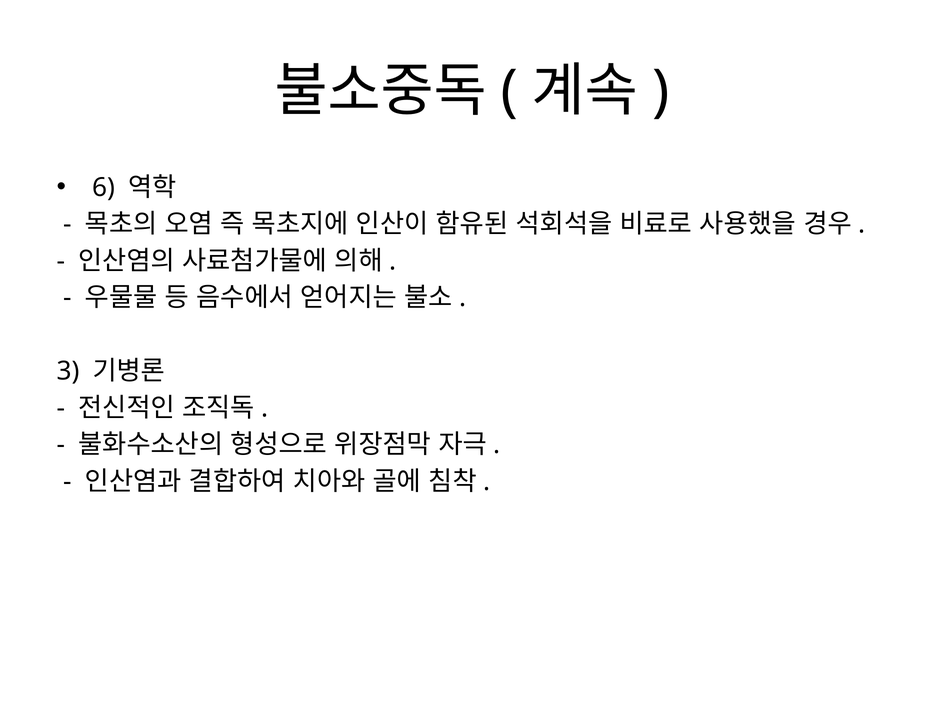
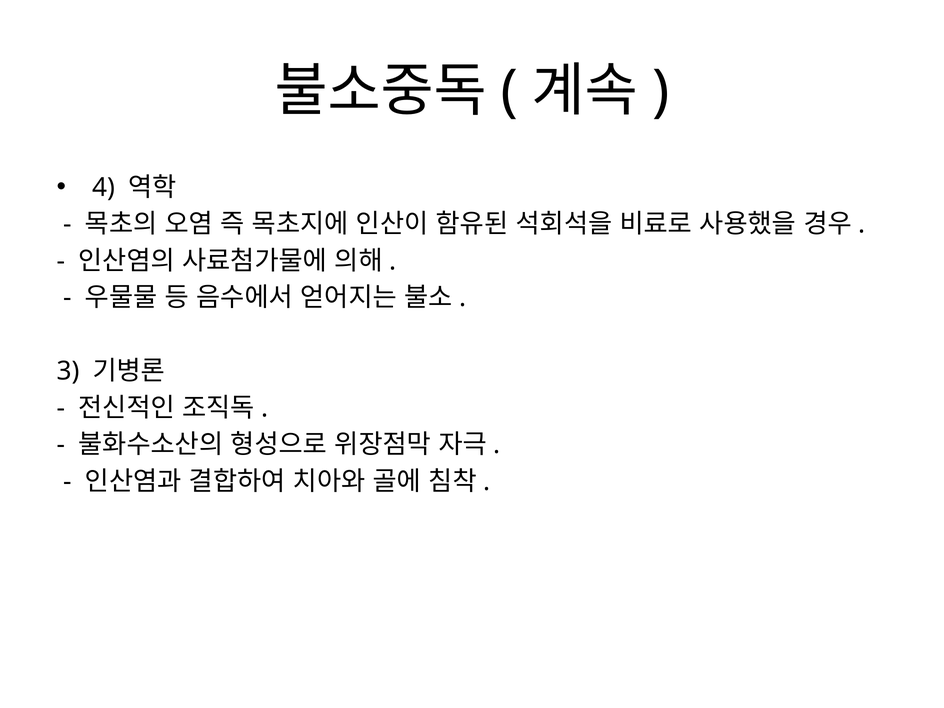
6: 6 -> 4
